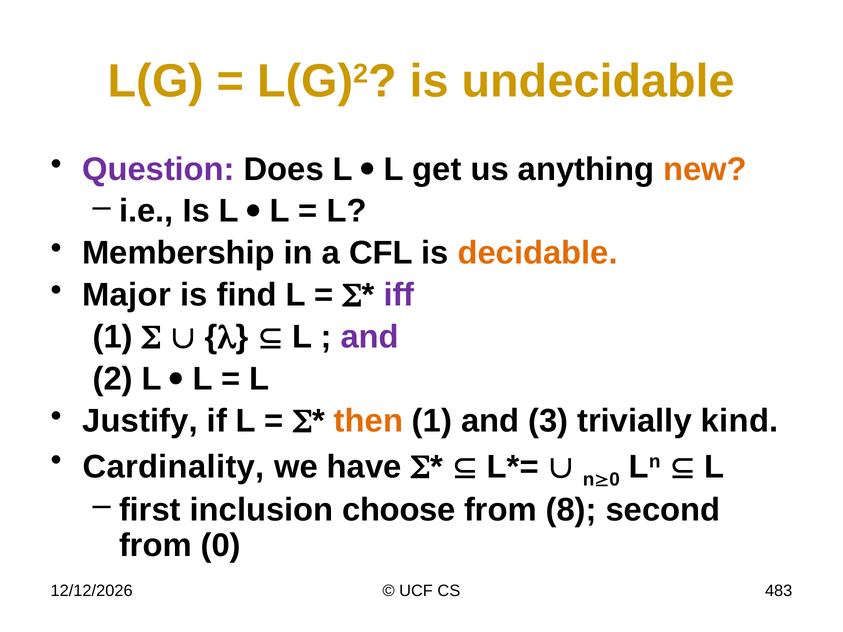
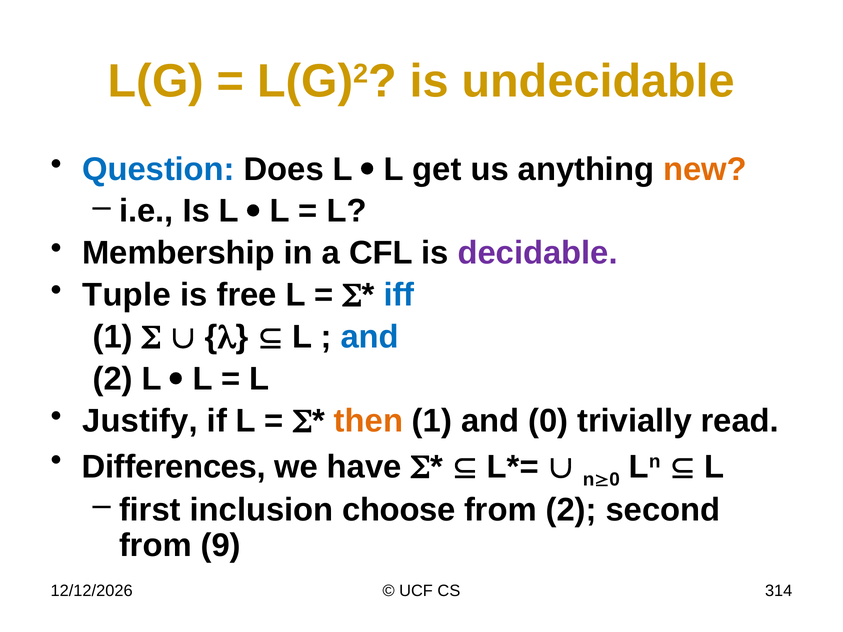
Question colour: purple -> blue
decidable colour: orange -> purple
Major: Major -> Tuple
find: find -> free
iff colour: purple -> blue
and at (370, 337) colour: purple -> blue
3: 3 -> 0
kind: kind -> read
Cardinality: Cardinality -> Differences
from 8: 8 -> 2
0: 0 -> 9
483: 483 -> 314
